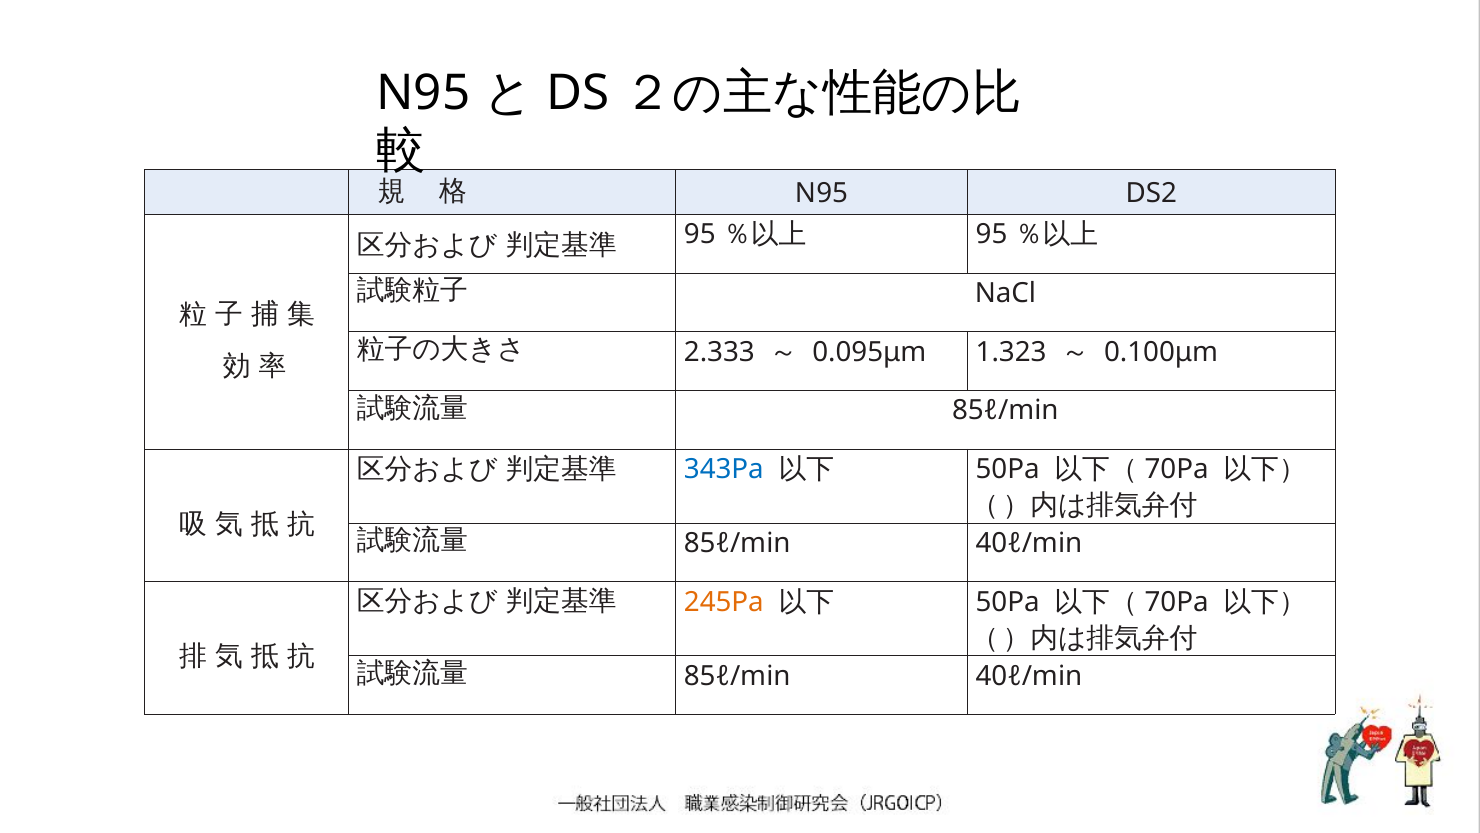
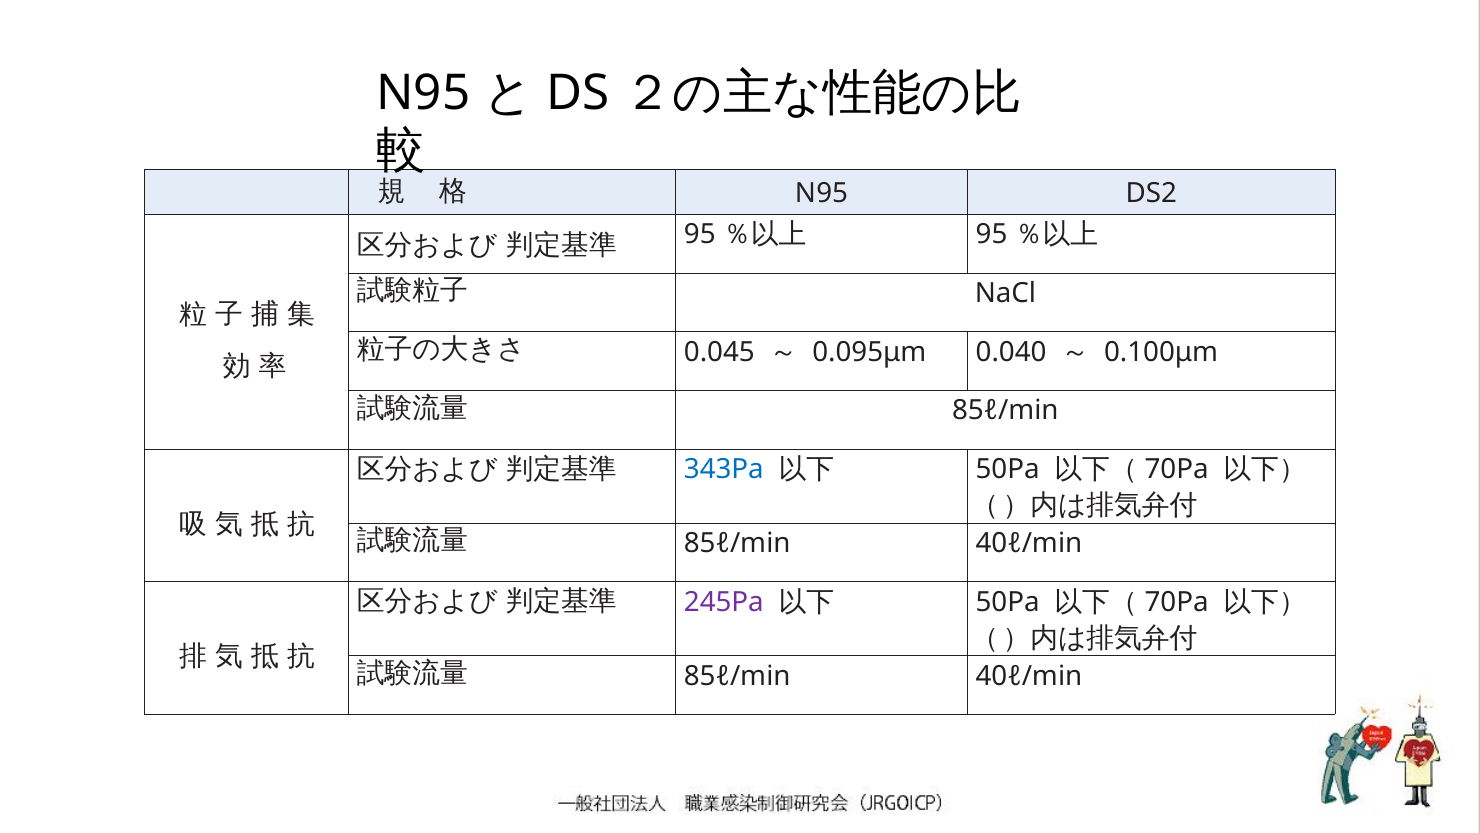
2.333: 2.333 -> 0.045
1.323: 1.323 -> 0.040
245Pa colour: orange -> purple
